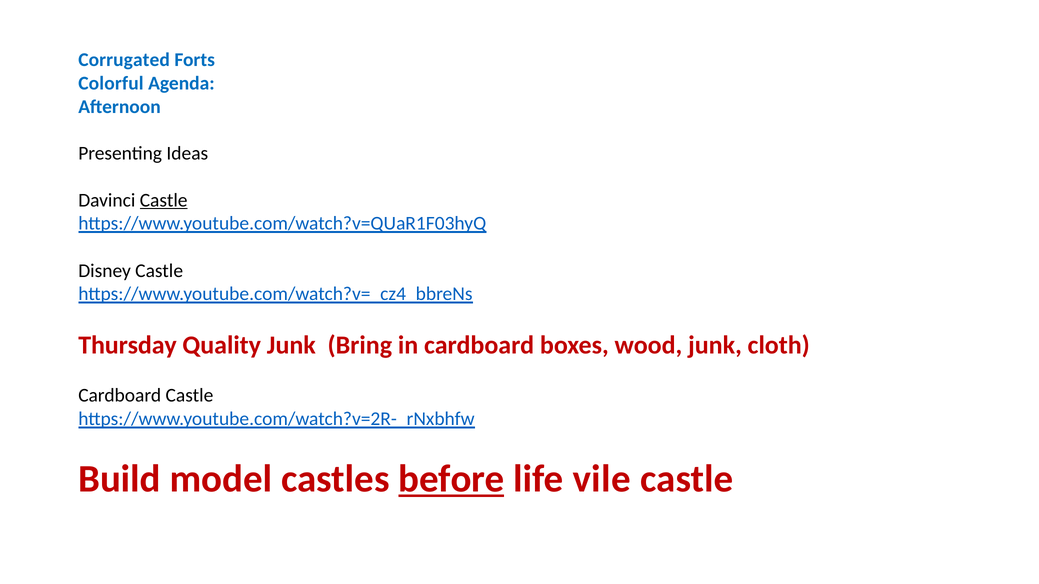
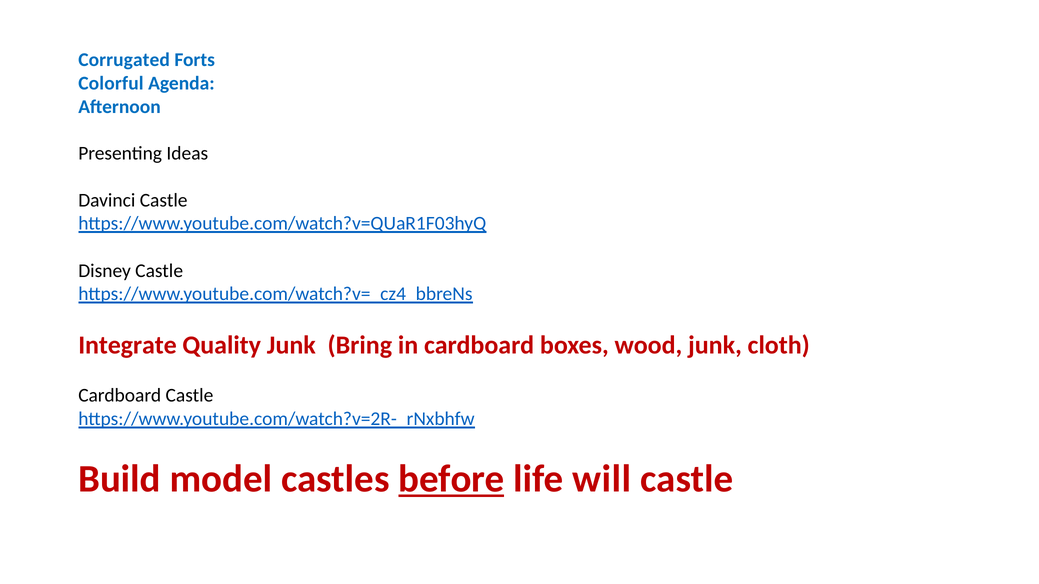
Castle at (164, 200) underline: present -> none
Thursday: Thursday -> Integrate
vile: vile -> will
